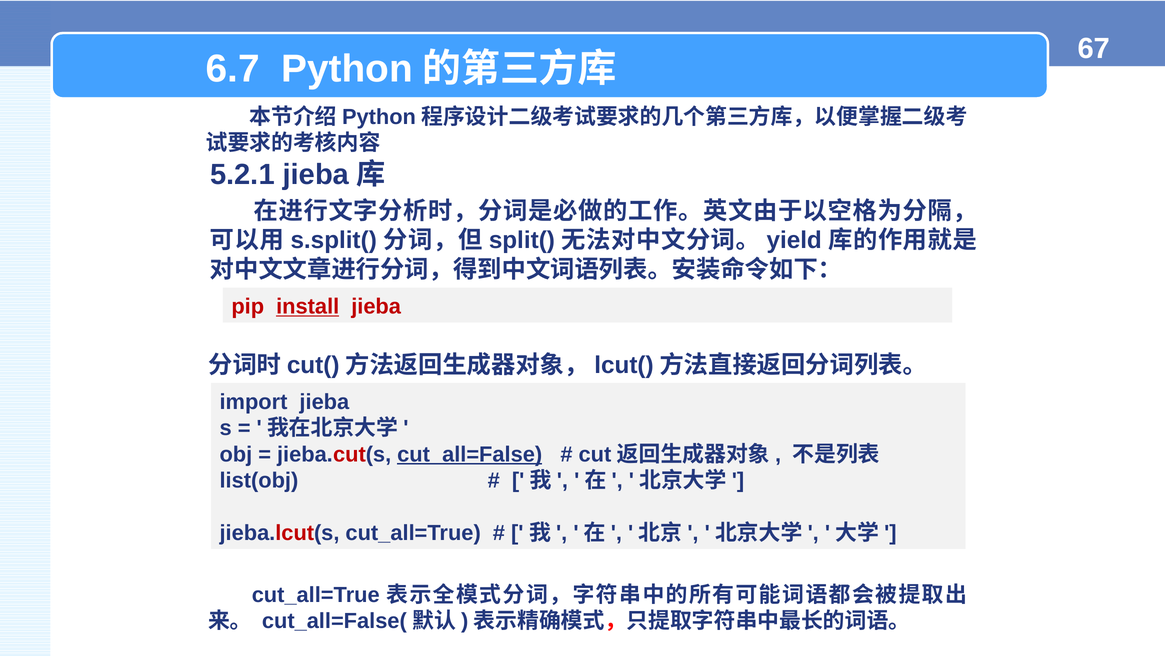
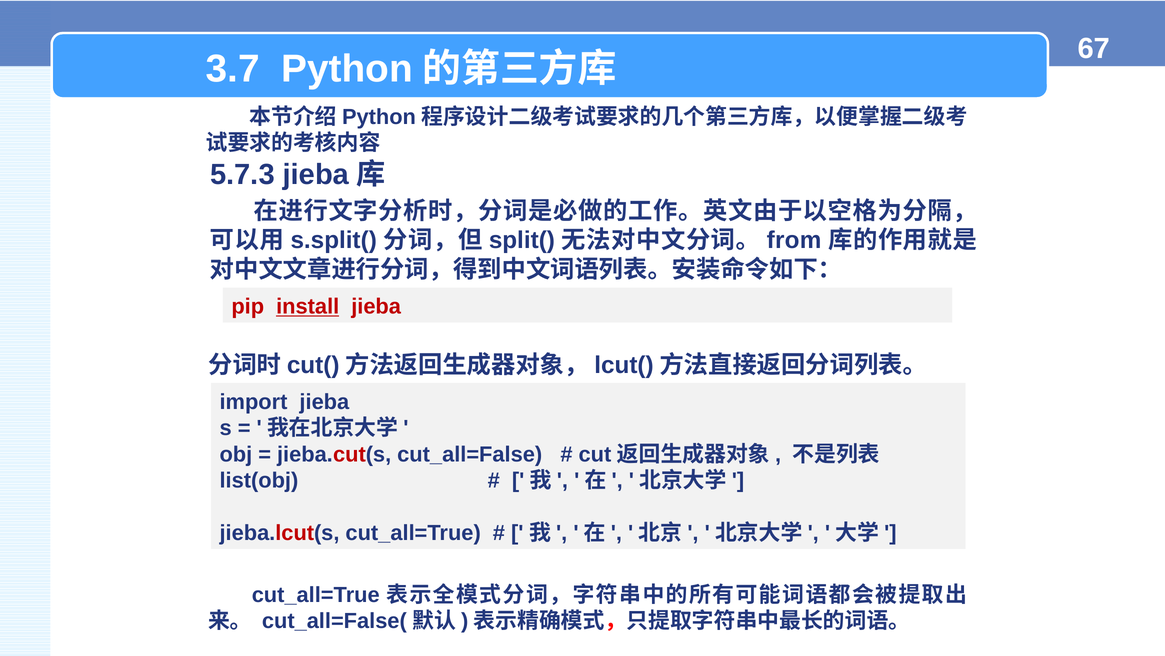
6.7: 6.7 -> 3.7
5.2.1: 5.2.1 -> 5.7.3
yield: yield -> from
cut_all=False underline: present -> none
